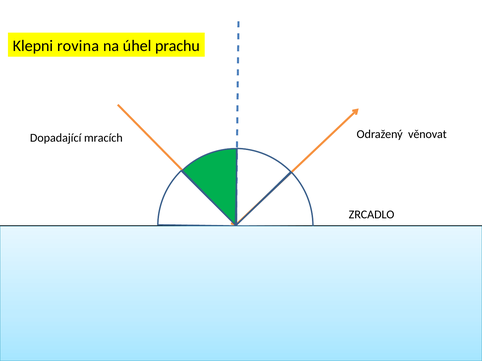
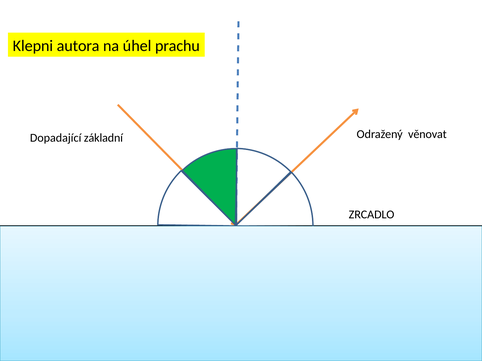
rovina: rovina -> autora
mracích: mracích -> základní
